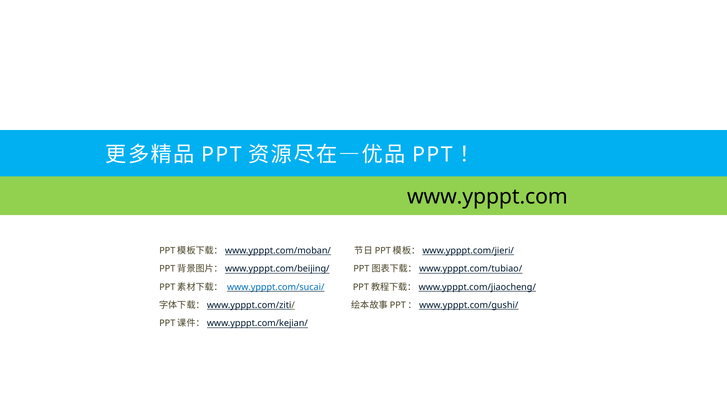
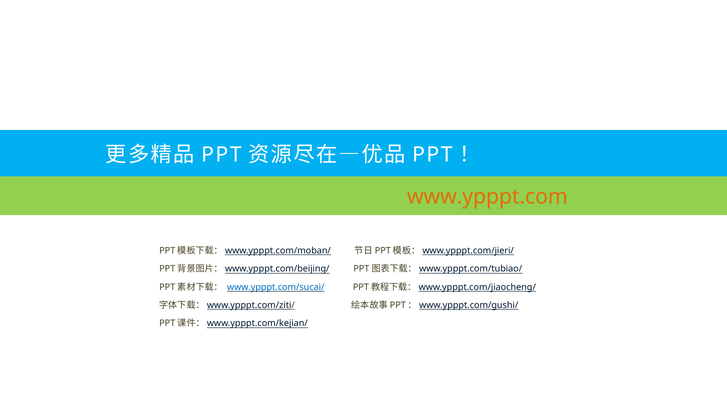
www.ypppt.com colour: black -> orange
